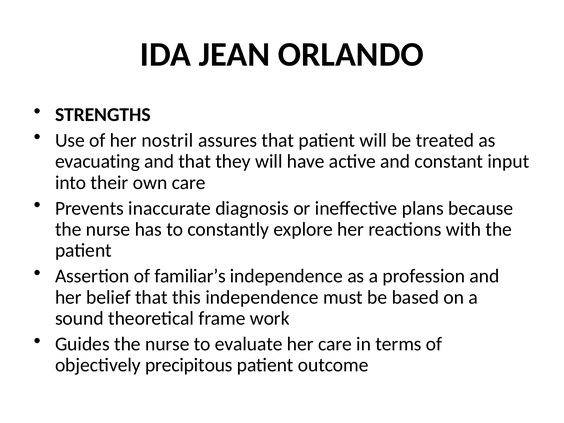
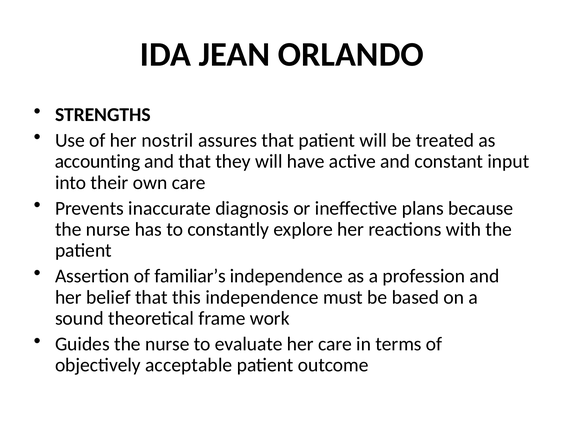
evacuating: evacuating -> accounting
precipitous: precipitous -> acceptable
